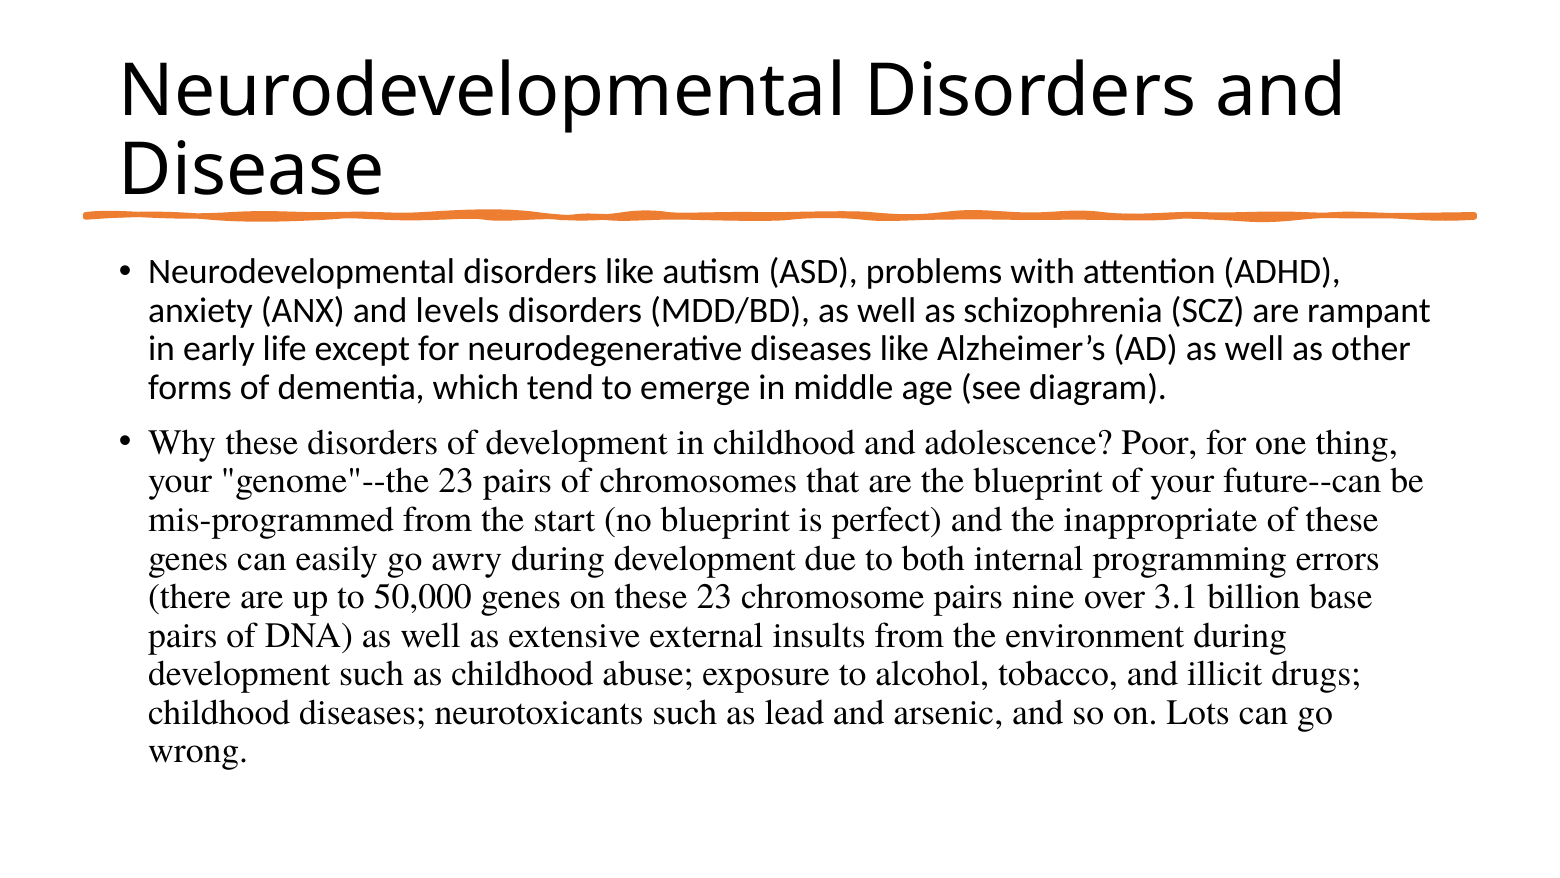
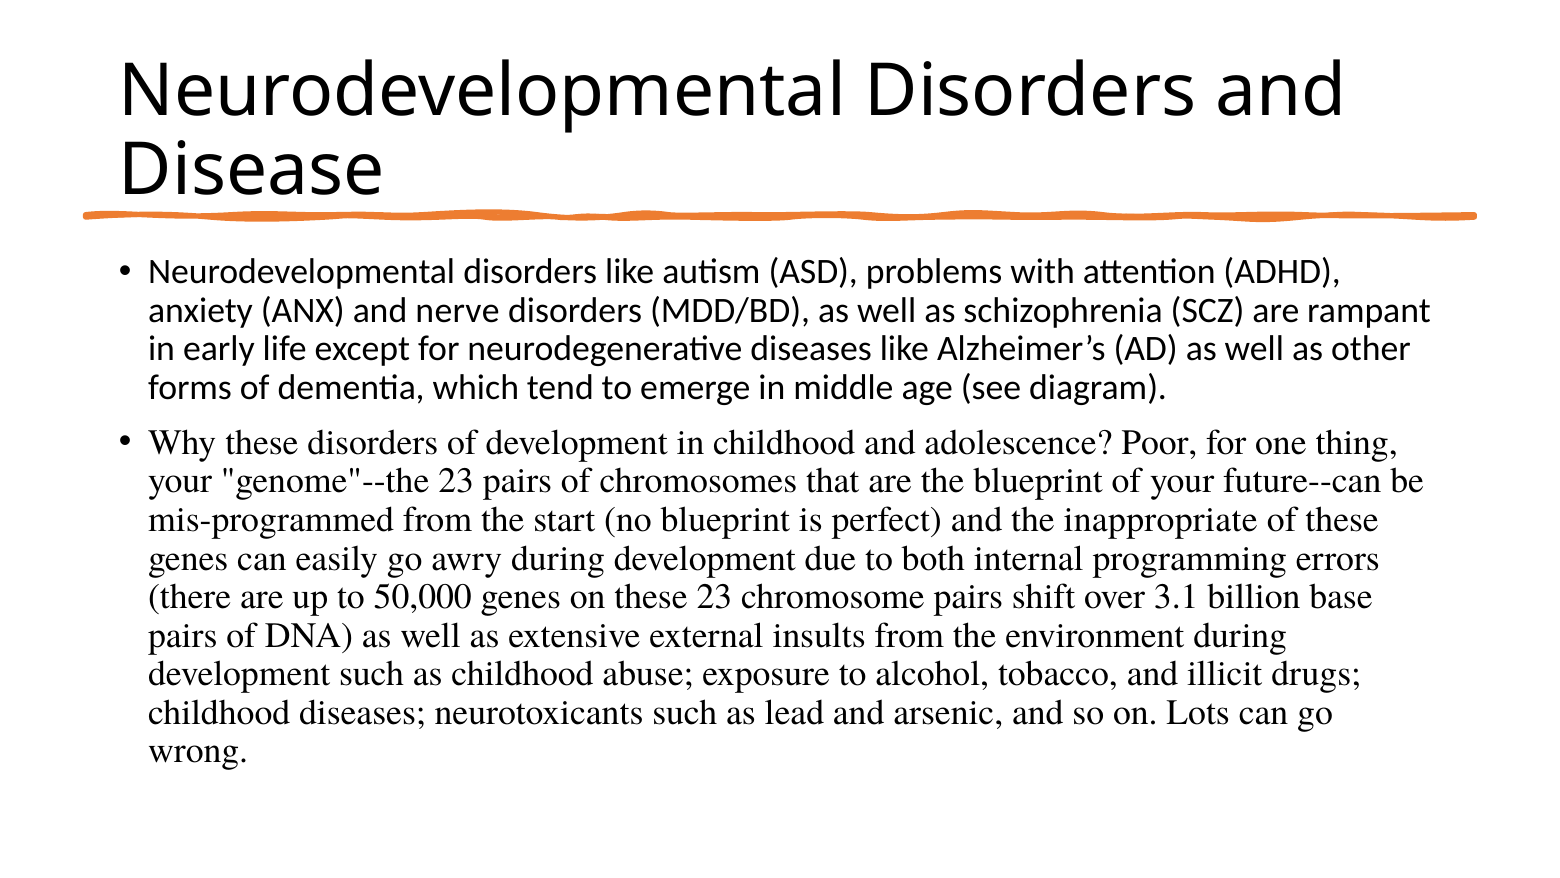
levels: levels -> nerve
nine: nine -> shift
